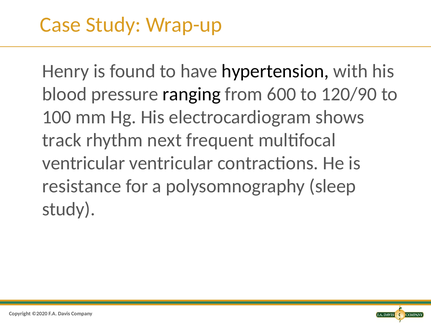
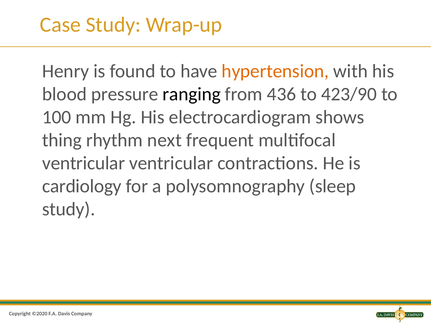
hypertension colour: black -> orange
600: 600 -> 436
120/90: 120/90 -> 423/90
track: track -> thing
resistance: resistance -> cardiology
